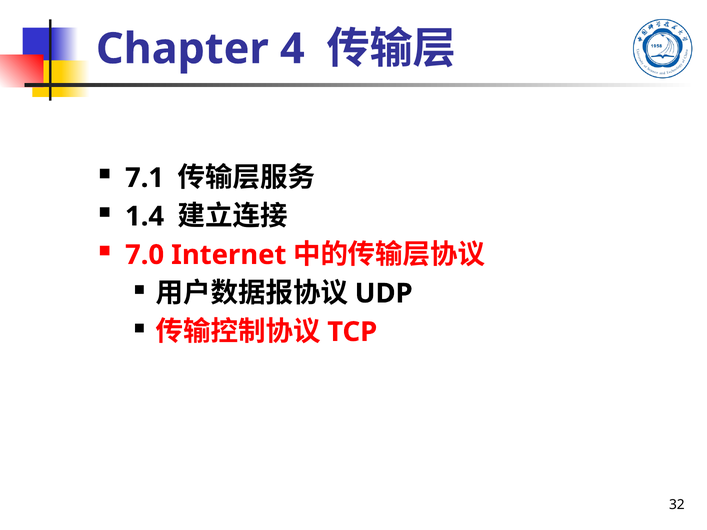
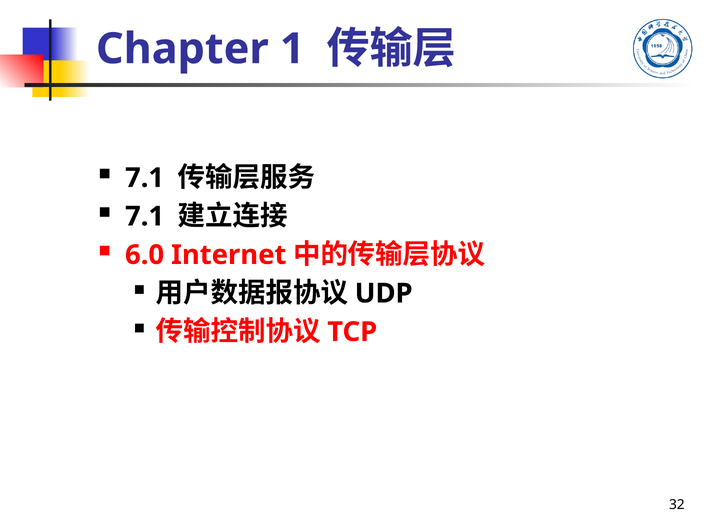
4: 4 -> 1
1.4 at (145, 216): 1.4 -> 7.1
7.0: 7.0 -> 6.0
